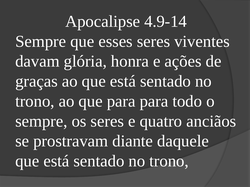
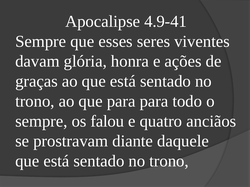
4.9-14: 4.9-14 -> 4.9-41
os seres: seres -> falou
